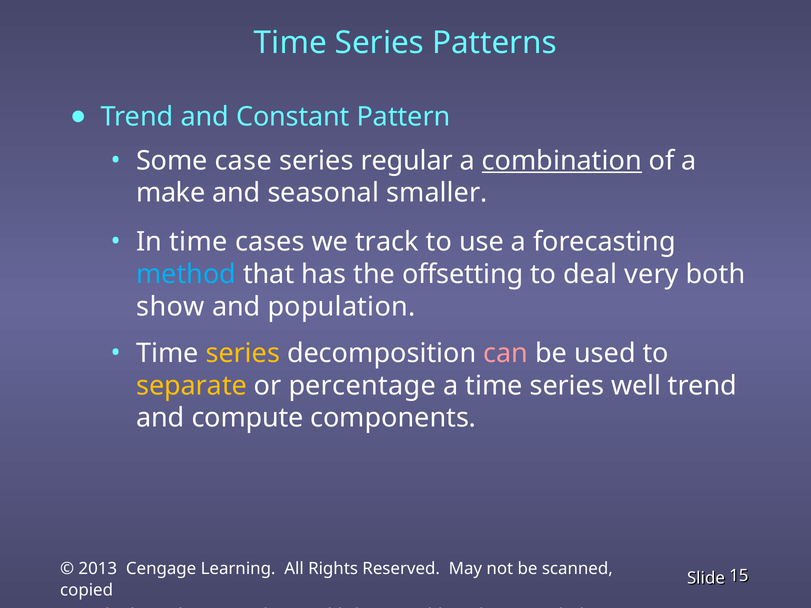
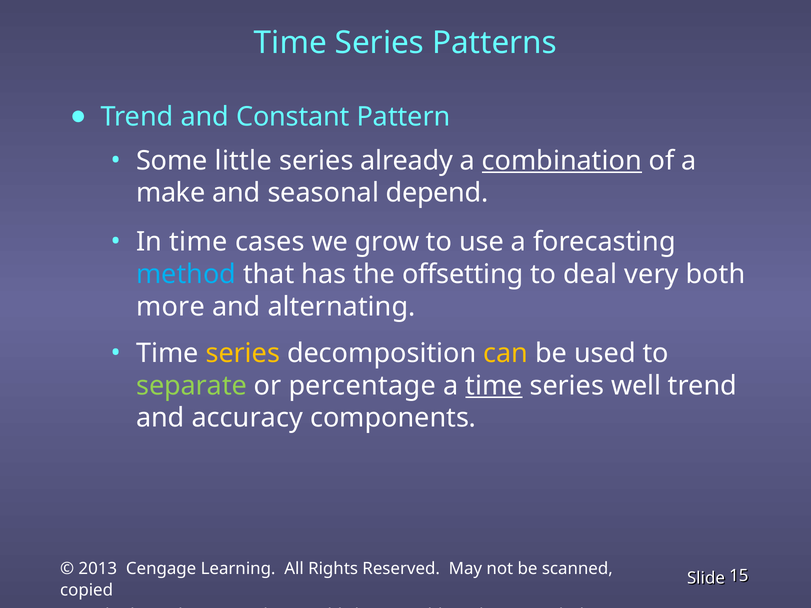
case: case -> little
regular: regular -> already
smaller: smaller -> depend
track: track -> grow
show: show -> more
population: population -> alternating
can colour: pink -> yellow
separate colour: yellow -> light green
time at (494, 386) underline: none -> present
compute: compute -> accuracy
